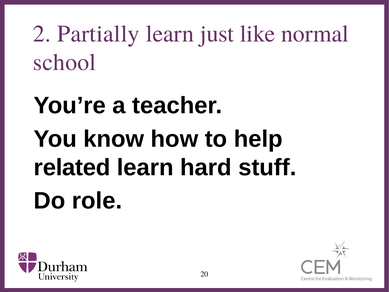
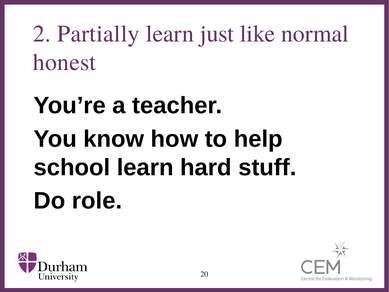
school: school -> honest
related: related -> school
